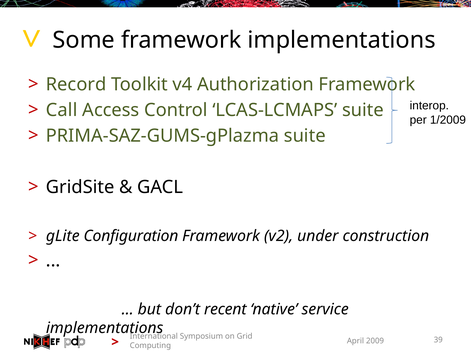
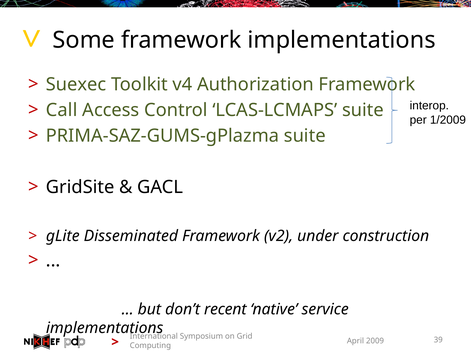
Record: Record -> Suexec
Configuration: Configuration -> Disseminated
